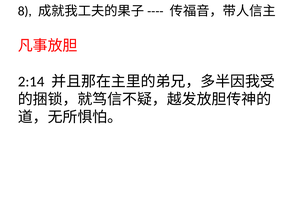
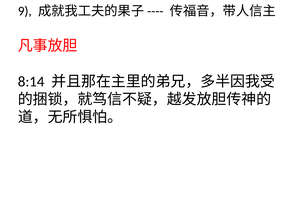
8: 8 -> 9
2:14: 2:14 -> 8:14
